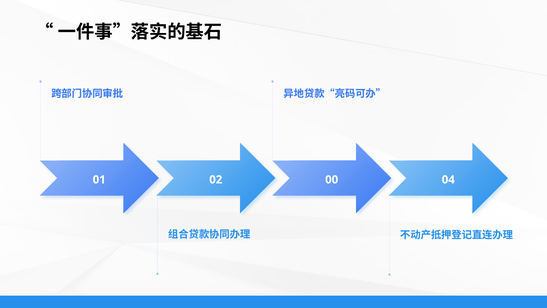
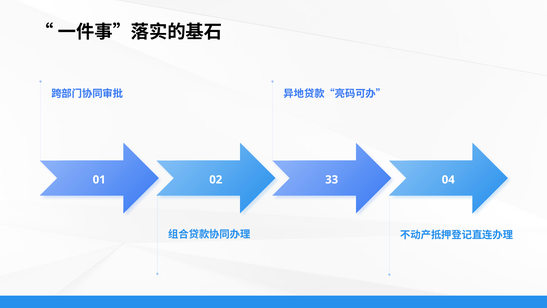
00: 00 -> 33
